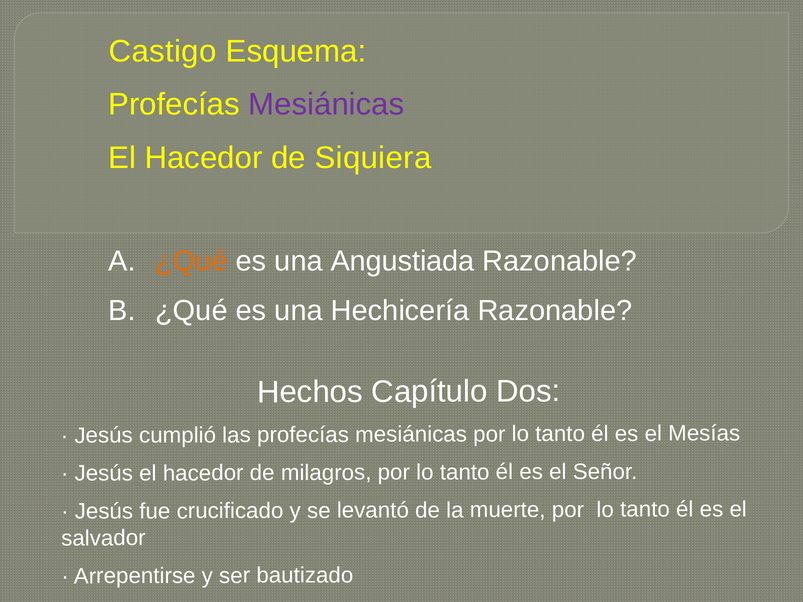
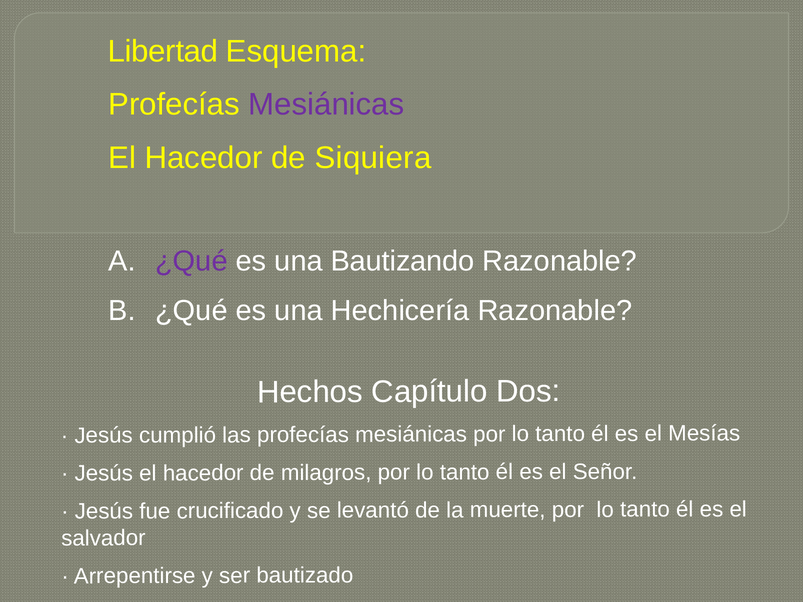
Castigo: Castigo -> Libertad
¿Qué at (191, 261) colour: orange -> purple
Angustiada: Angustiada -> Bautizando
